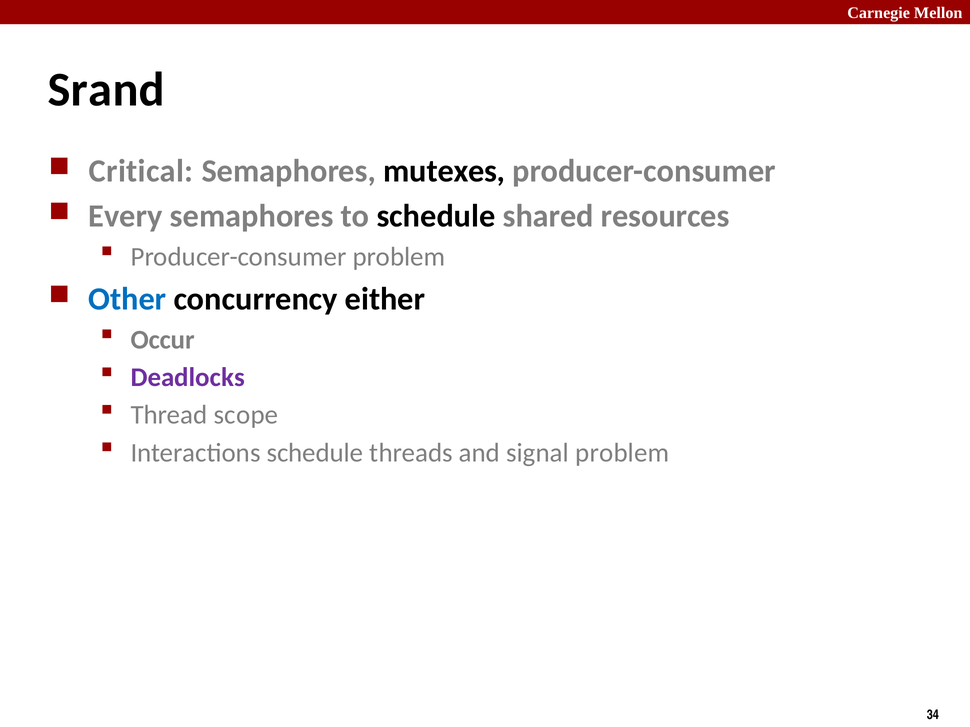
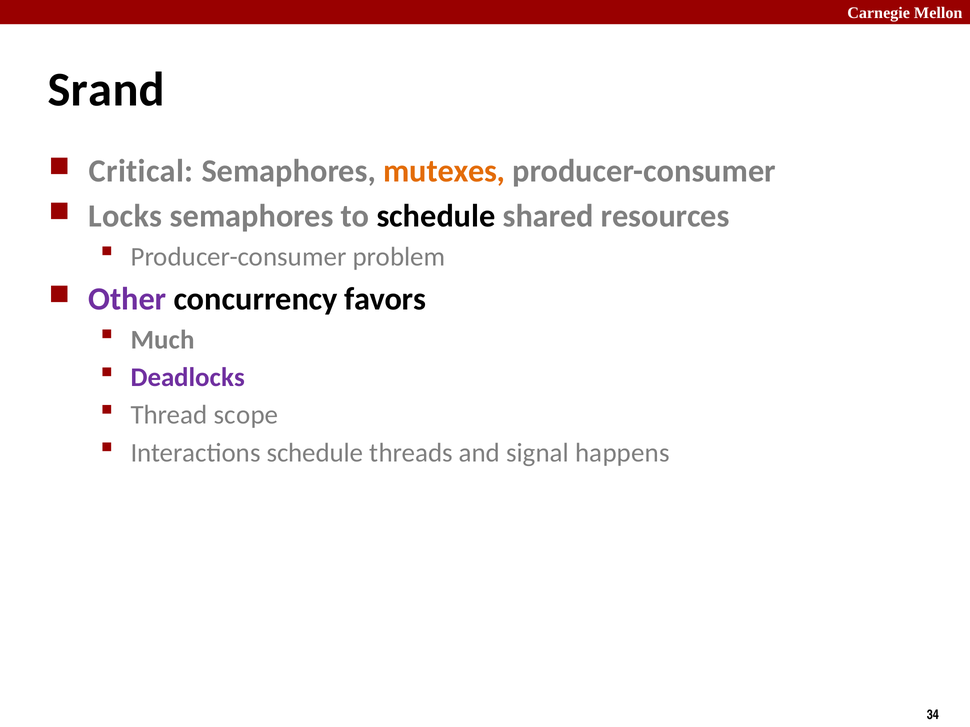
mutexes colour: black -> orange
Every: Every -> Locks
Other colour: blue -> purple
either: either -> favors
Occur: Occur -> Much
signal problem: problem -> happens
